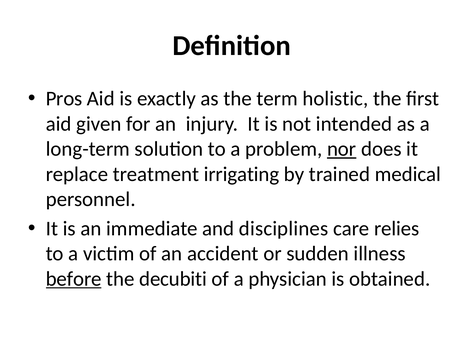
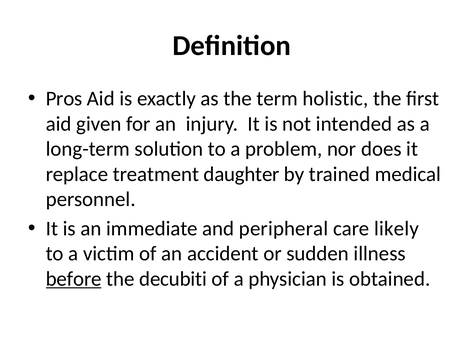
nor underline: present -> none
irrigating: irrigating -> daughter
disciplines: disciplines -> peripheral
relies: relies -> likely
